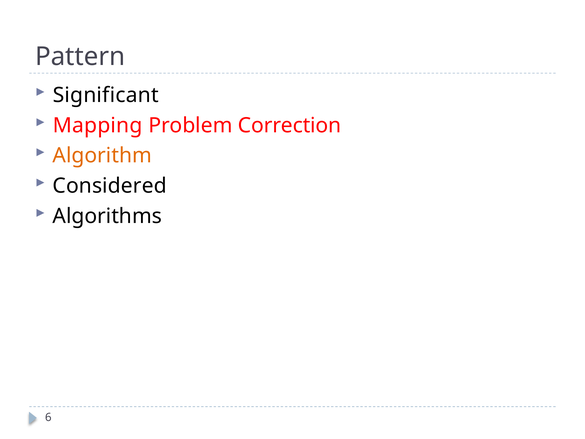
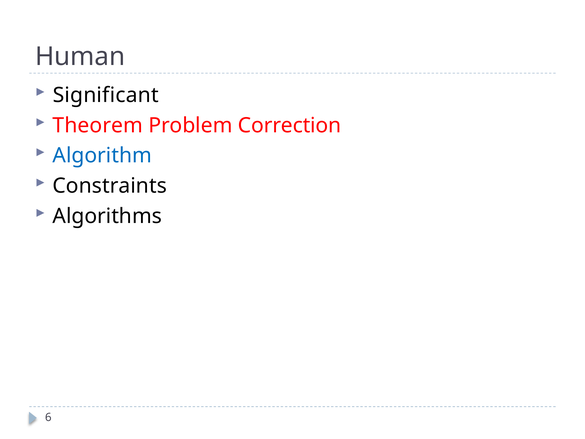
Pattern: Pattern -> Human
Mapping: Mapping -> Theorem
Algorithm colour: orange -> blue
Considered: Considered -> Constraints
